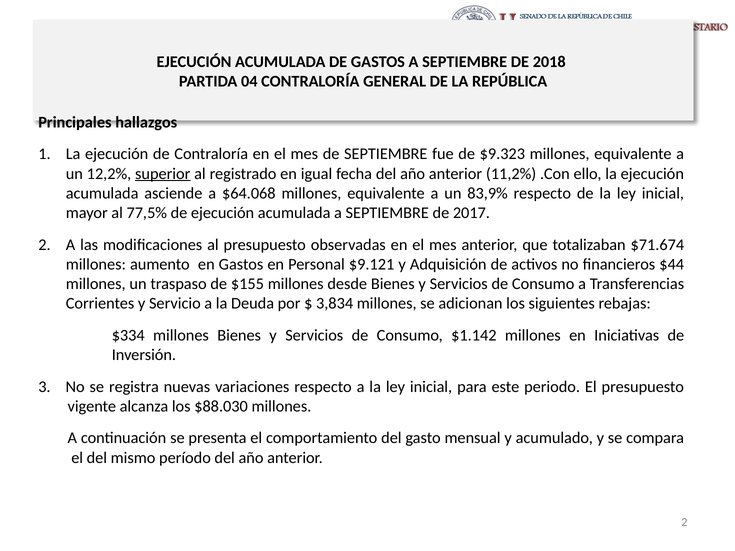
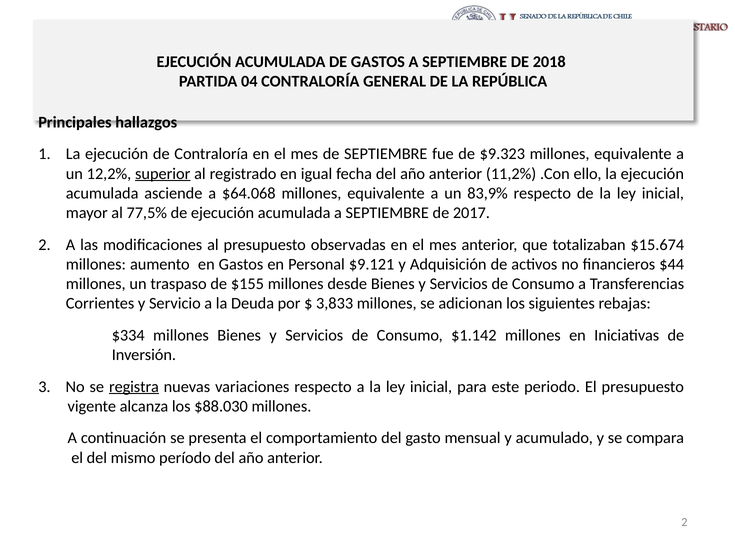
$71.674: $71.674 -> $15.674
3,834: 3,834 -> 3,833
registra underline: none -> present
